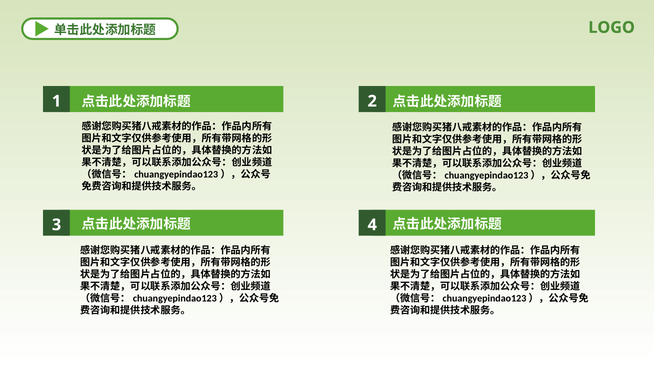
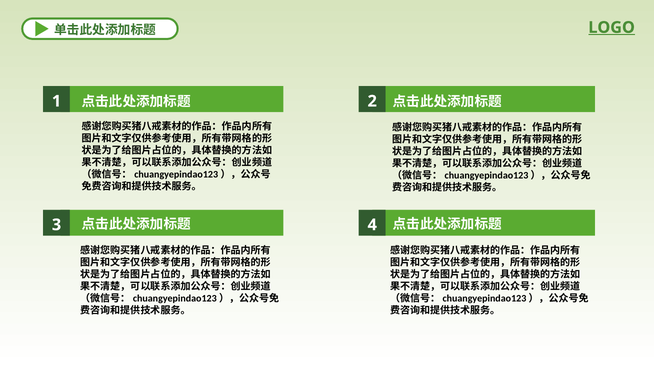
LOGO underline: none -> present
